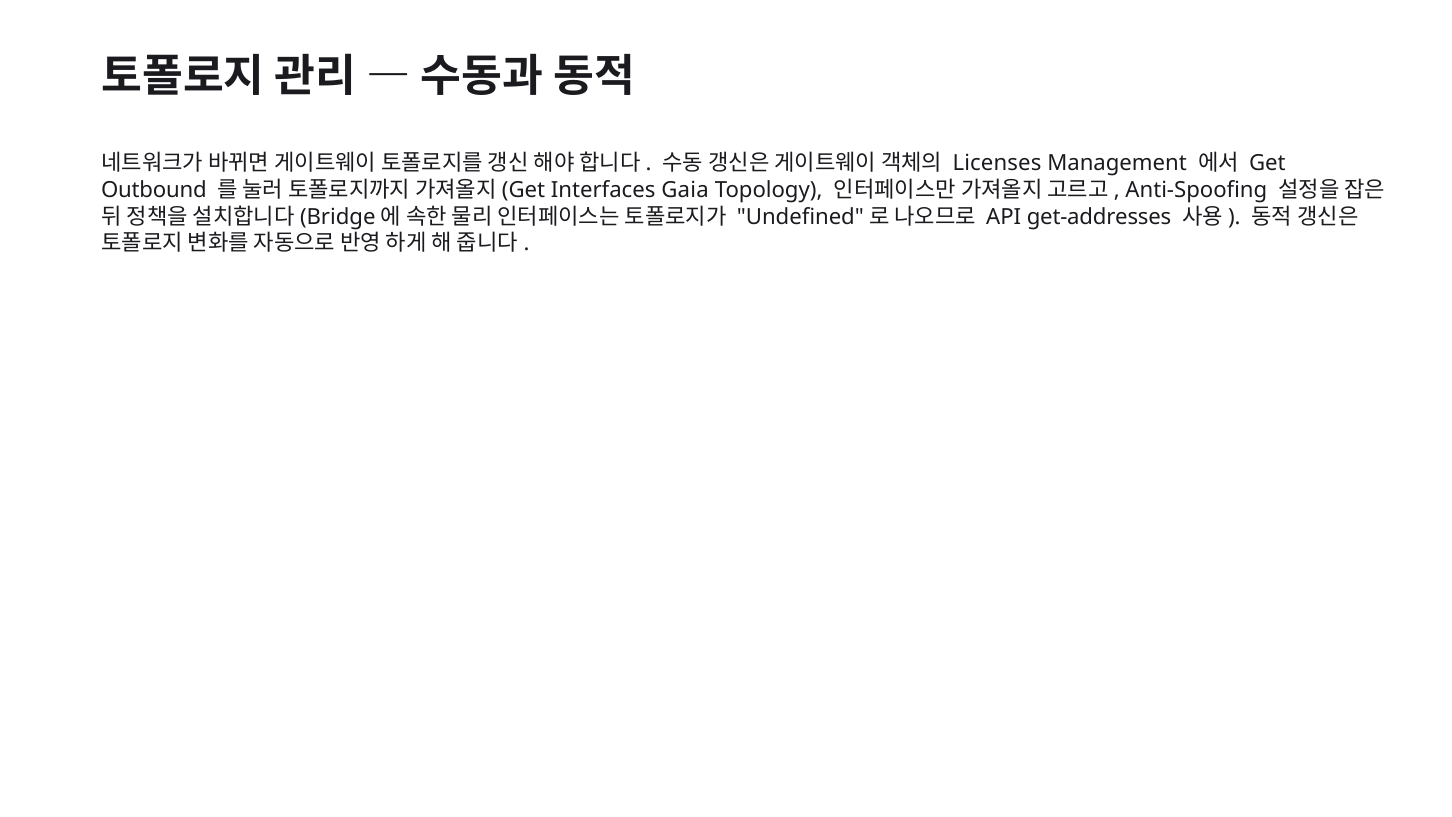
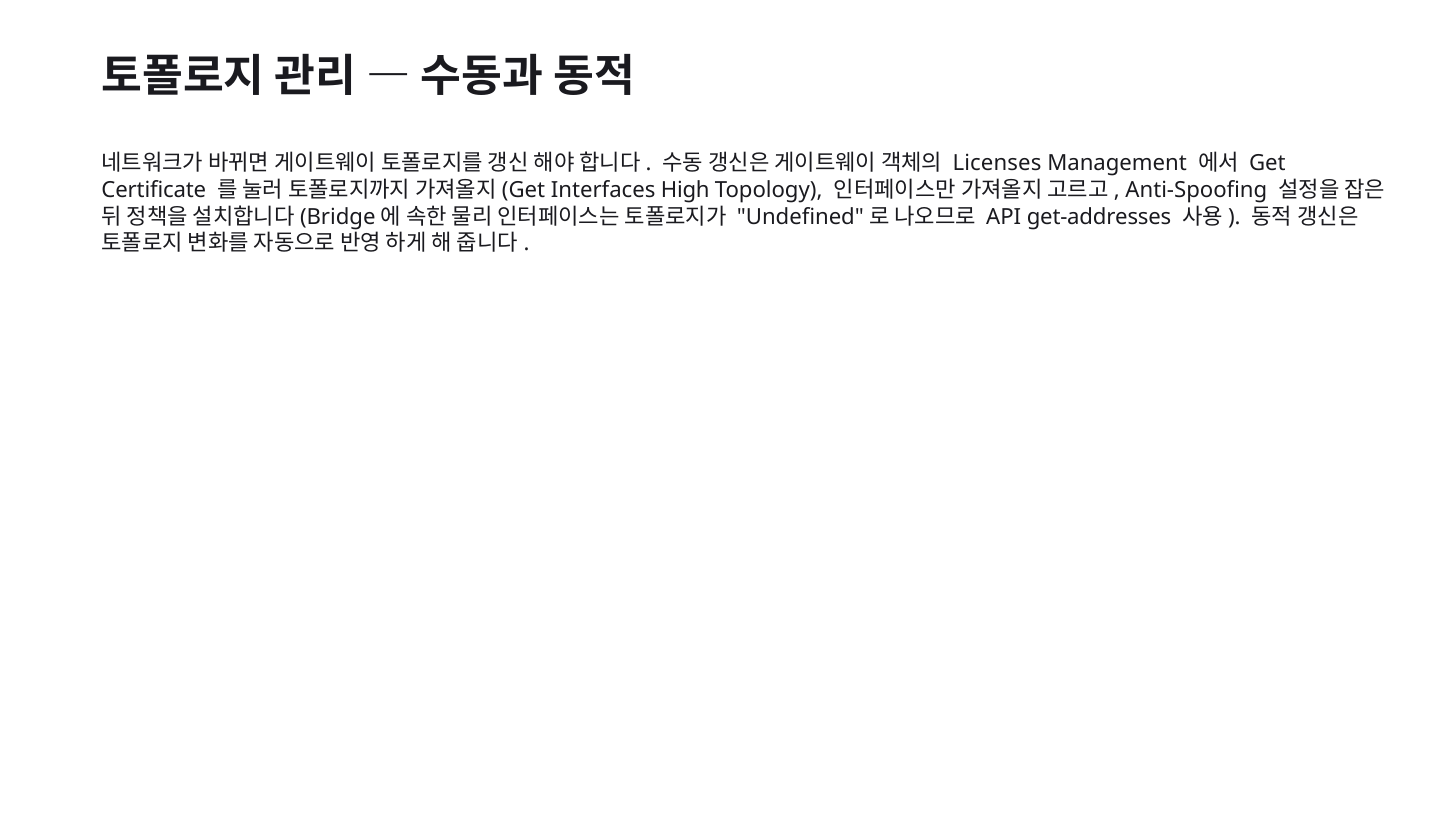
Outbound: Outbound -> Certificate
Gaia: Gaia -> High
